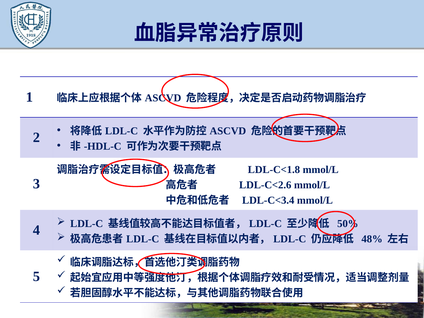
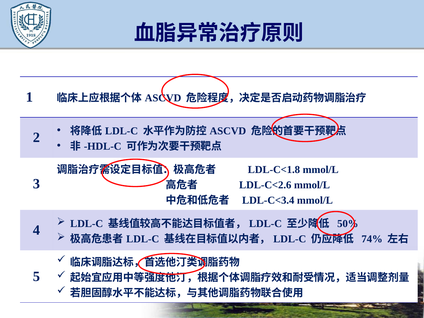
48%: 48% -> 74%
